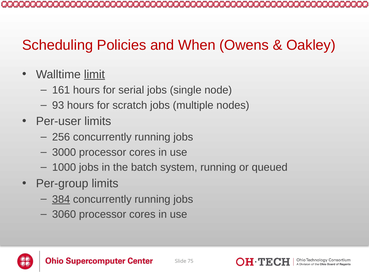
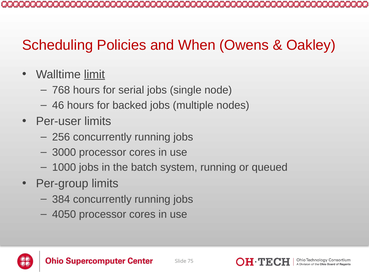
161: 161 -> 768
93: 93 -> 46
scratch: scratch -> backed
384 underline: present -> none
3060: 3060 -> 4050
